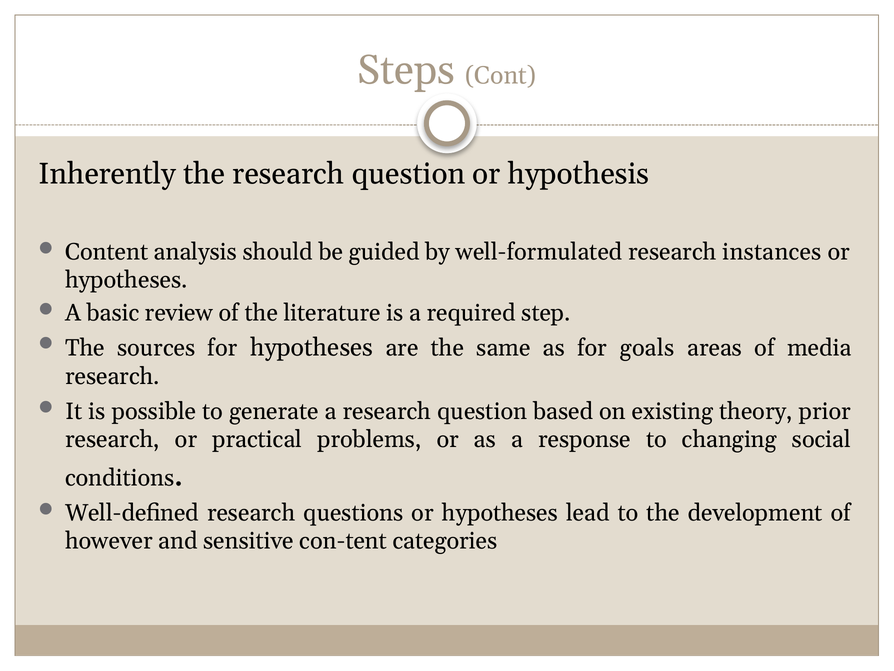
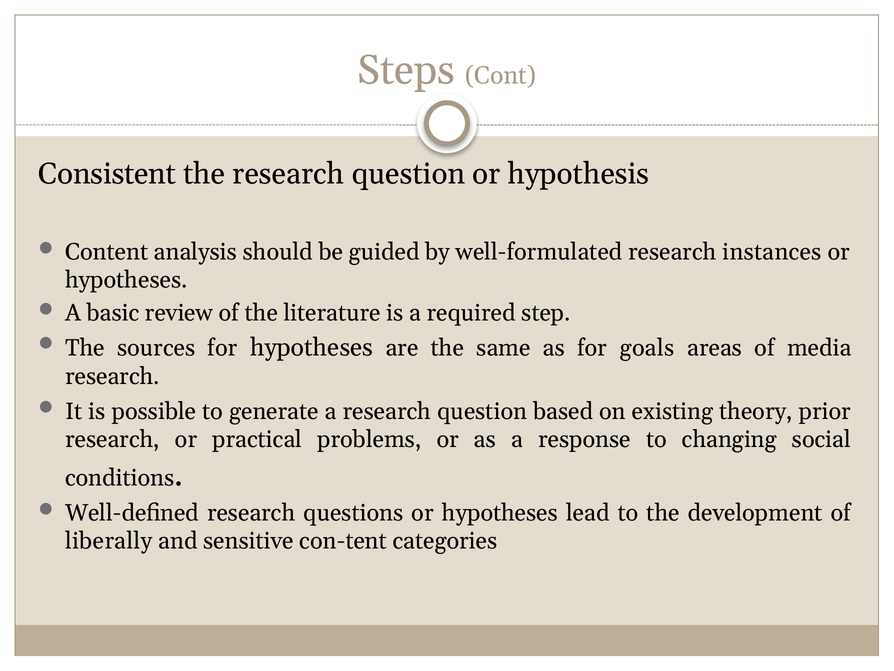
Inherently: Inherently -> Consistent
however: however -> liberally
